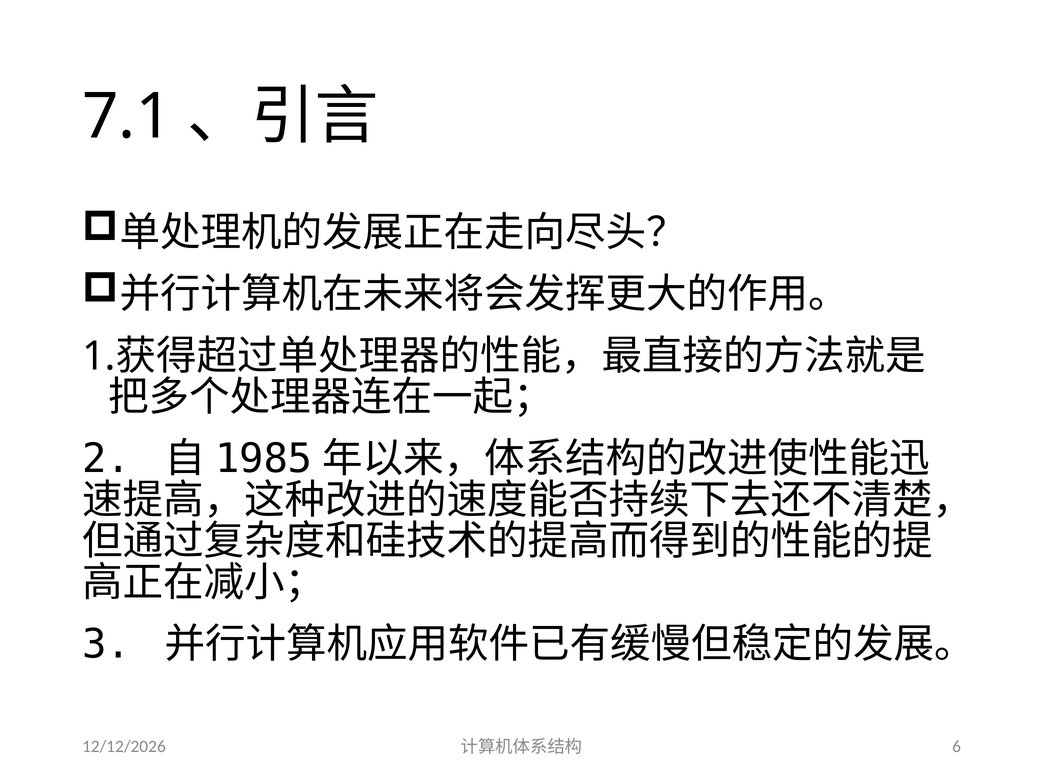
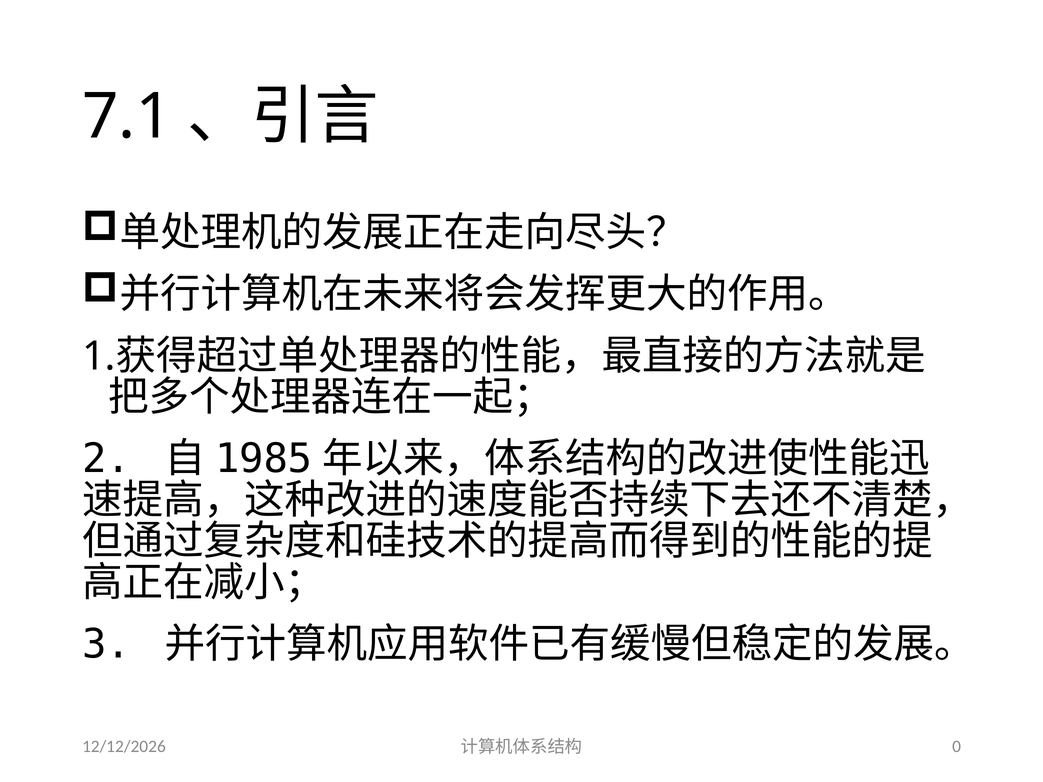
6: 6 -> 0
